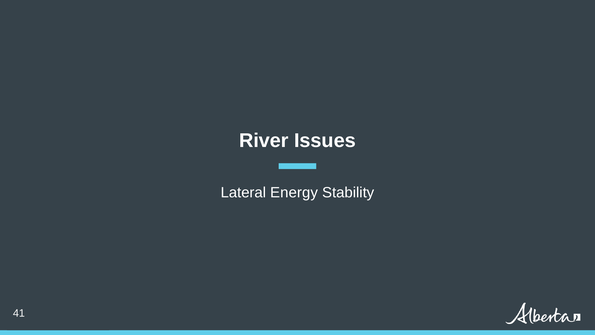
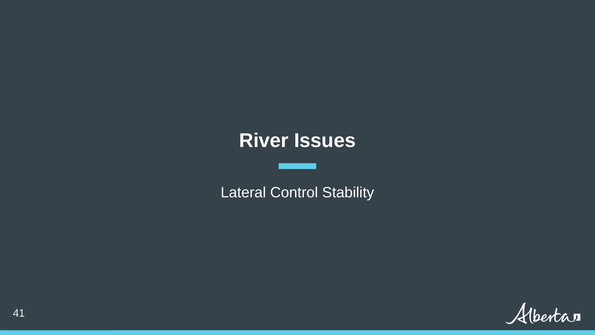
Energy: Energy -> Control
